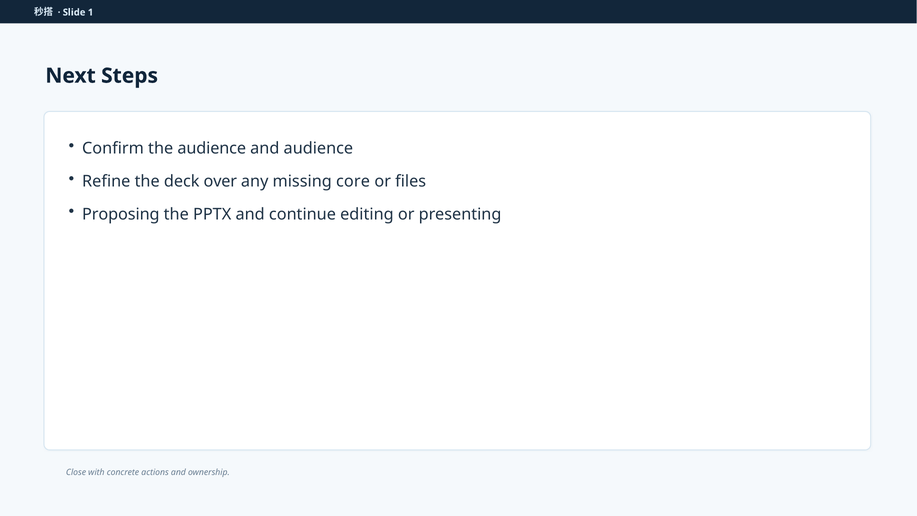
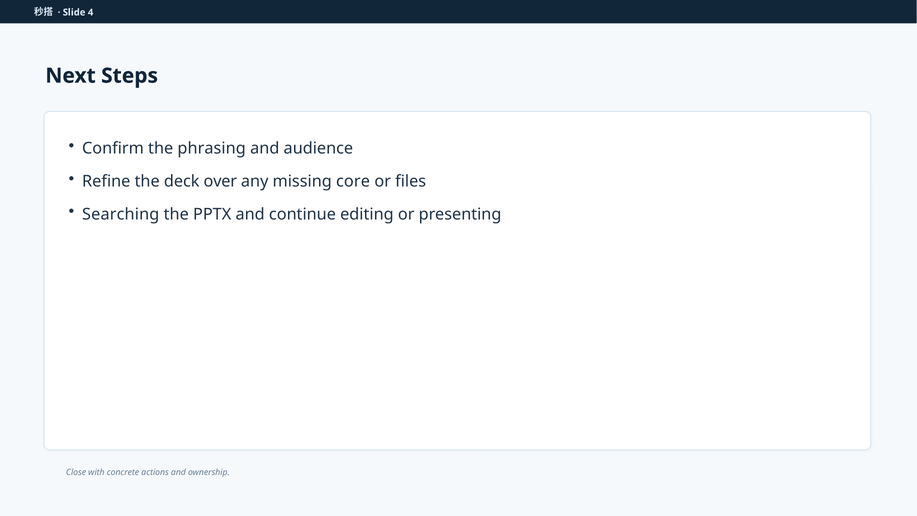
1: 1 -> 4
the audience: audience -> phrasing
Proposing: Proposing -> Searching
